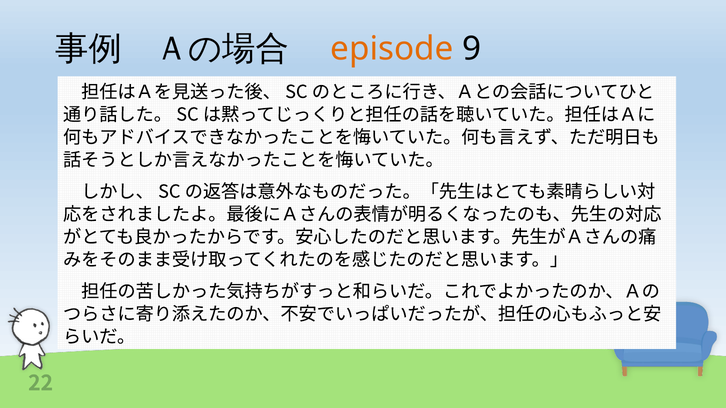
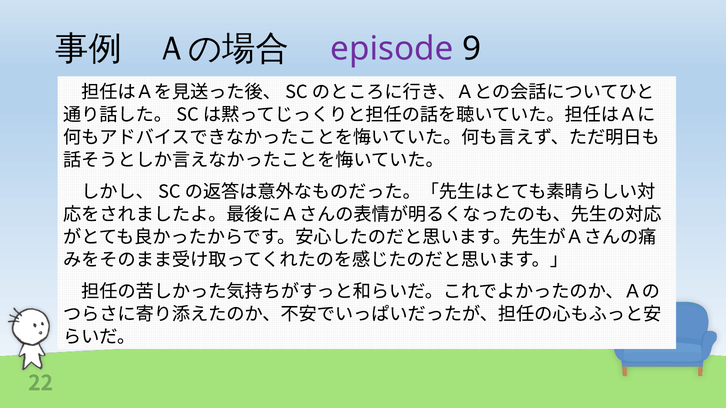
episode colour: orange -> purple
